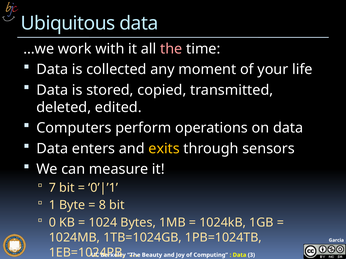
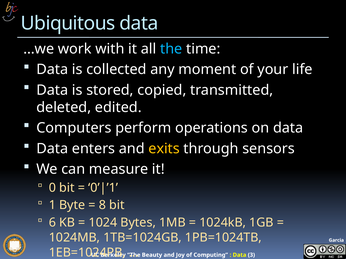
the at (171, 49) colour: pink -> light blue
7: 7 -> 0
0: 0 -> 6
